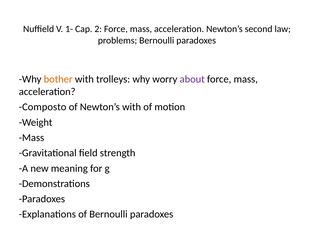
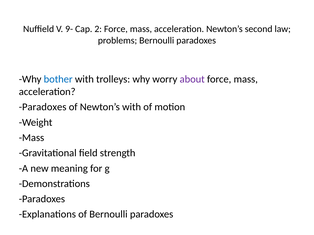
1-: 1- -> 9-
bother colour: orange -> blue
Composto at (43, 107): Composto -> Paradoxes
